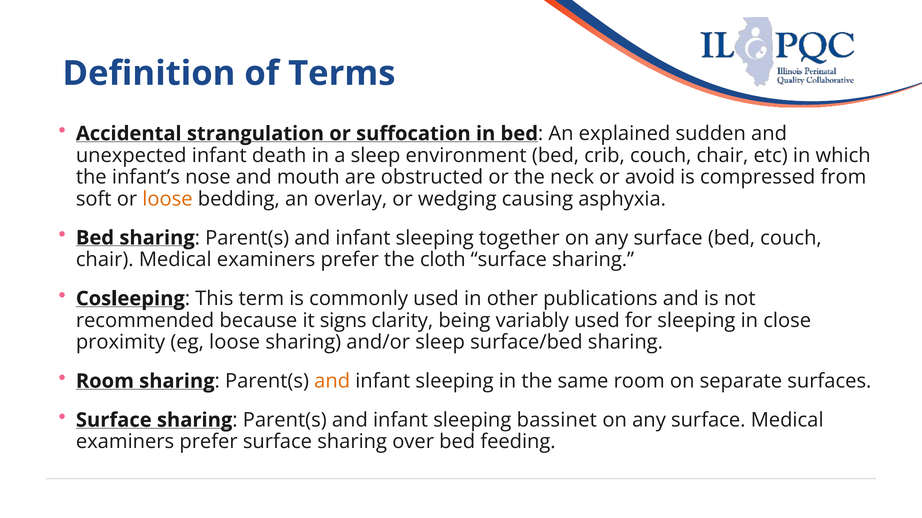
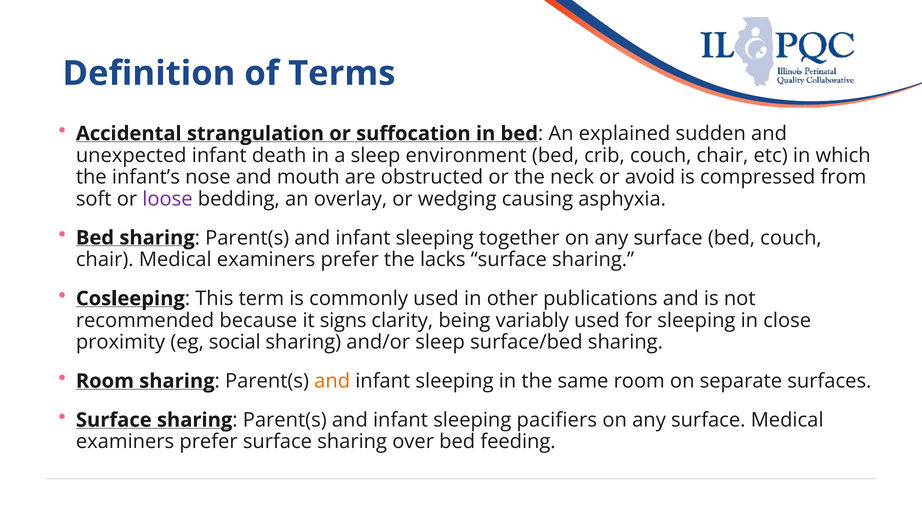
loose at (167, 199) colour: orange -> purple
cloth: cloth -> lacks
eg loose: loose -> social
bassinet: bassinet -> pacifiers
